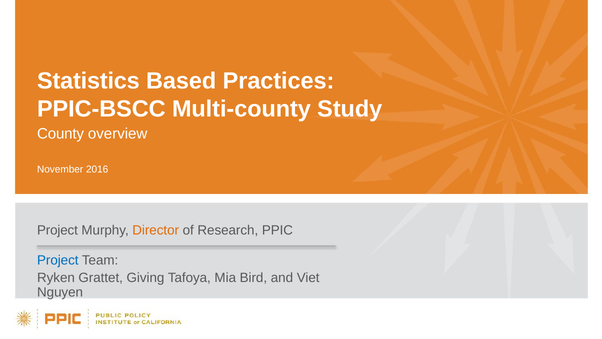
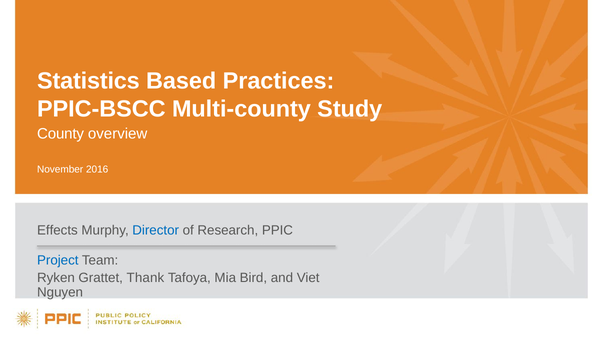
Project at (57, 230): Project -> Effects
Director colour: orange -> blue
Giving: Giving -> Thank
